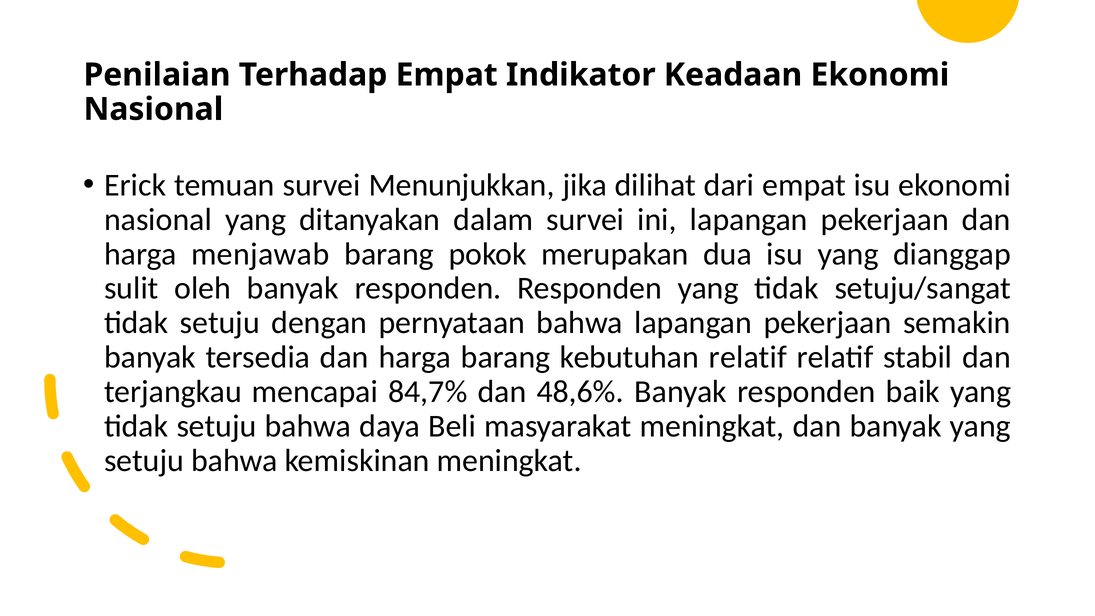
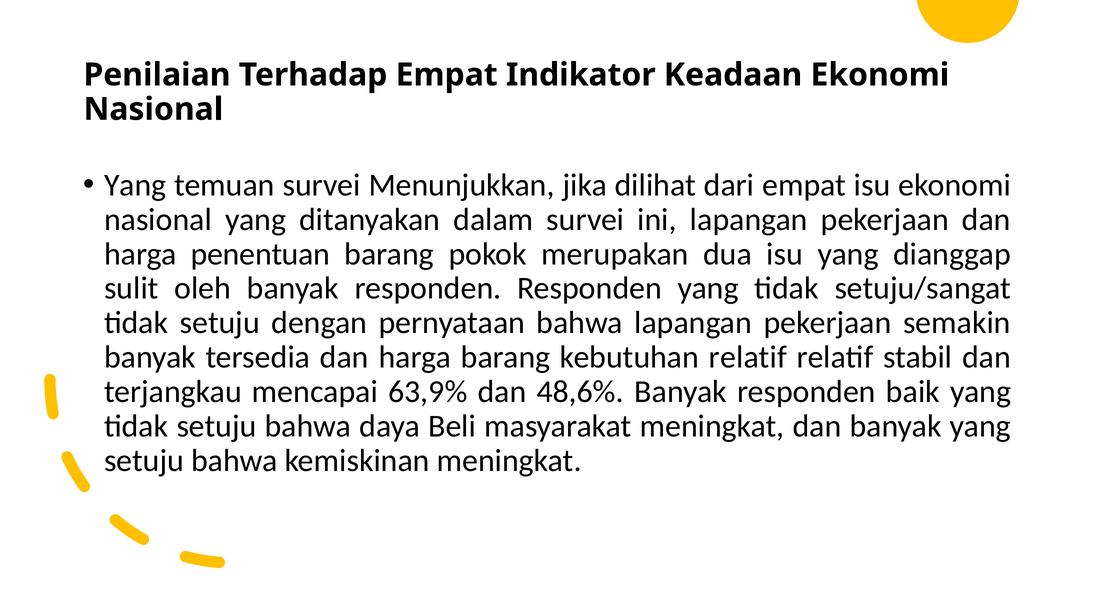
Erick at (135, 185): Erick -> Yang
menjawab: menjawab -> penentuan
84,7%: 84,7% -> 63,9%
